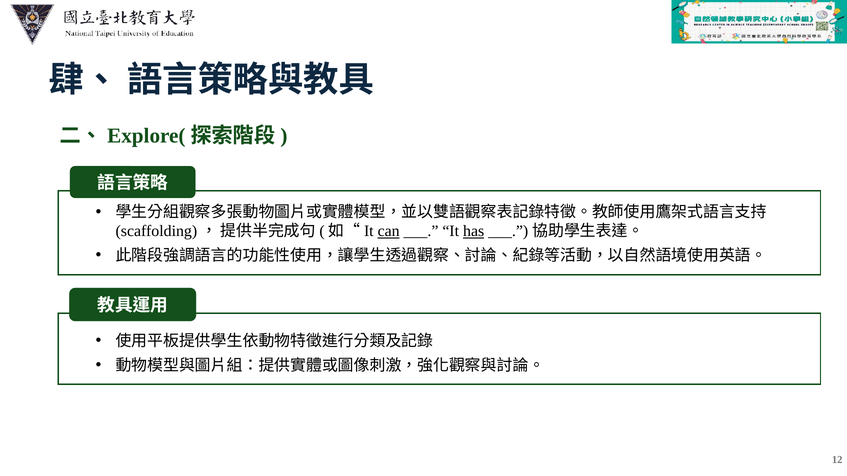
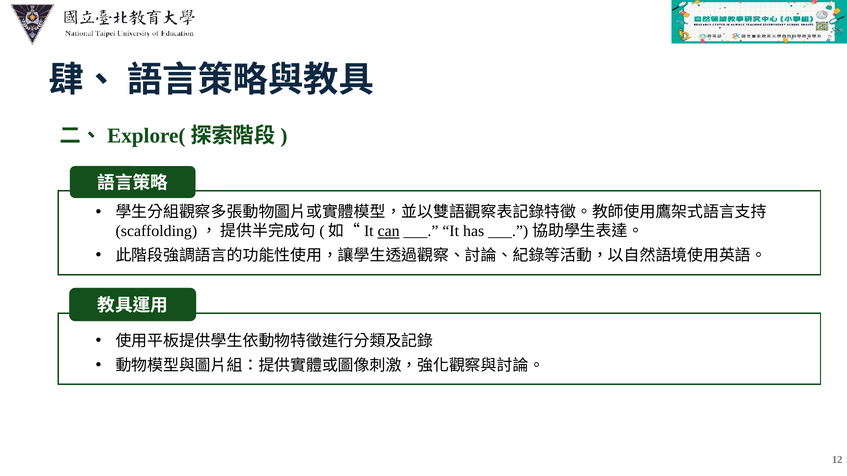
has underline: present -> none
